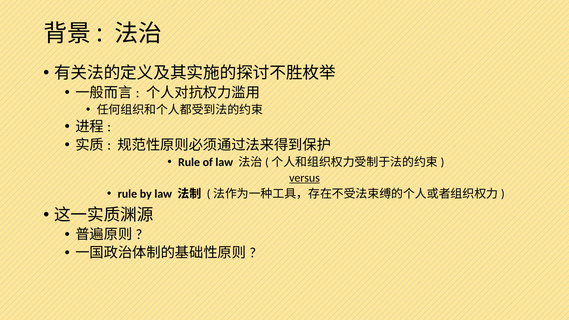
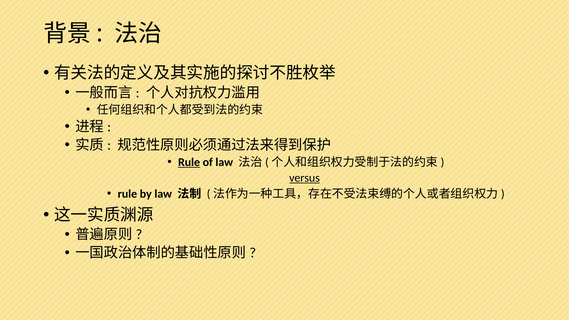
Rule at (189, 162) underline: none -> present
